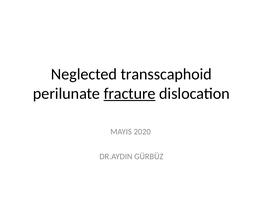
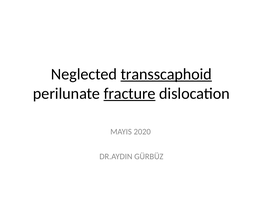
transscaphoid underline: none -> present
